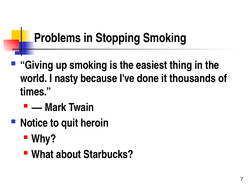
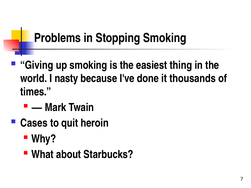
Notice: Notice -> Cases
